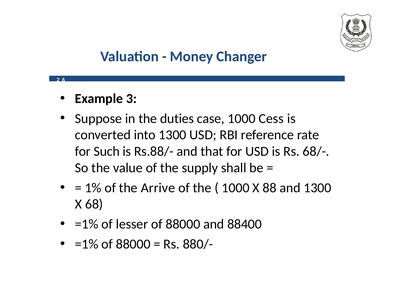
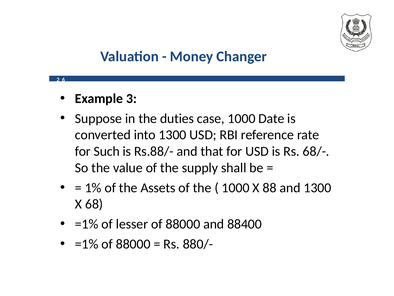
Cess: Cess -> Date
Arrive: Arrive -> Assets
